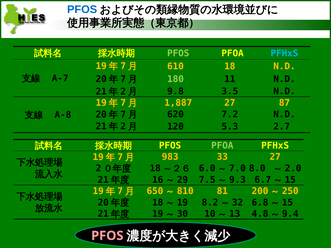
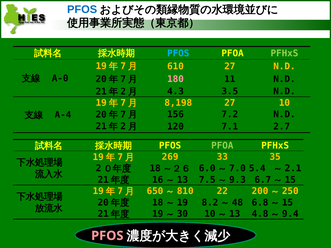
PFOS at (178, 53) colour: light green -> light blue
PFHxS at (284, 53) colour: light blue -> light green
610 18: 18 -> 27
A-7: A-7 -> A-0
180 colour: light green -> pink
9.8: 9.8 -> 4.3
1,887: 1,887 -> 8,198
87: 87 -> 10
620: 620 -> 156
A-8: A-8 -> A-4
5.3: 5.3 -> 7.1
983: 983 -> 269
33 27: 27 -> 35
8.0: 8.0 -> 5.4
2.0: 2.0 -> 2.1
29 at (182, 180): 29 -> 13
81: 81 -> 22
32: 32 -> 48
